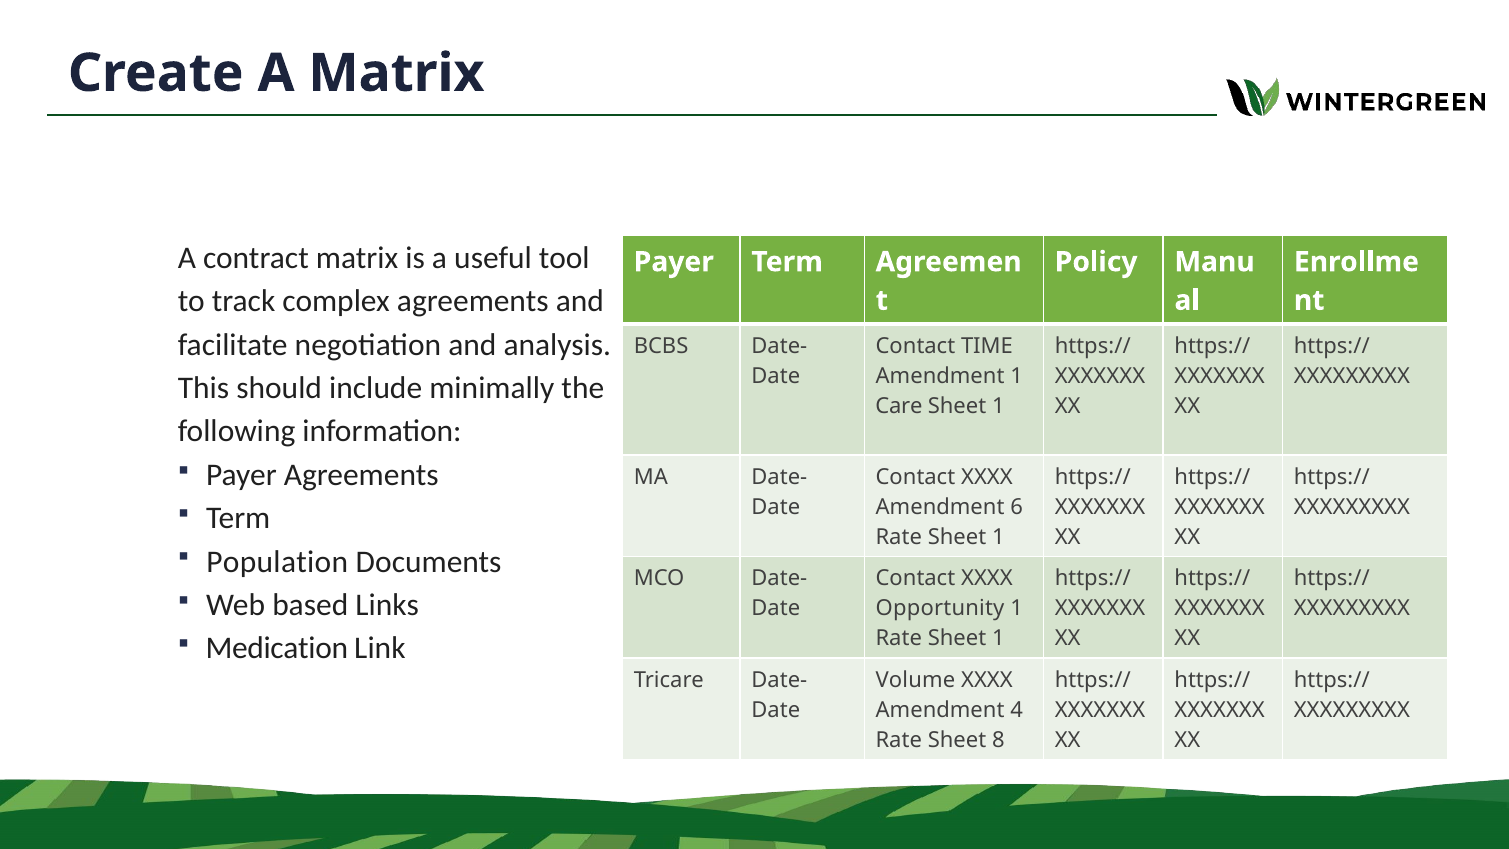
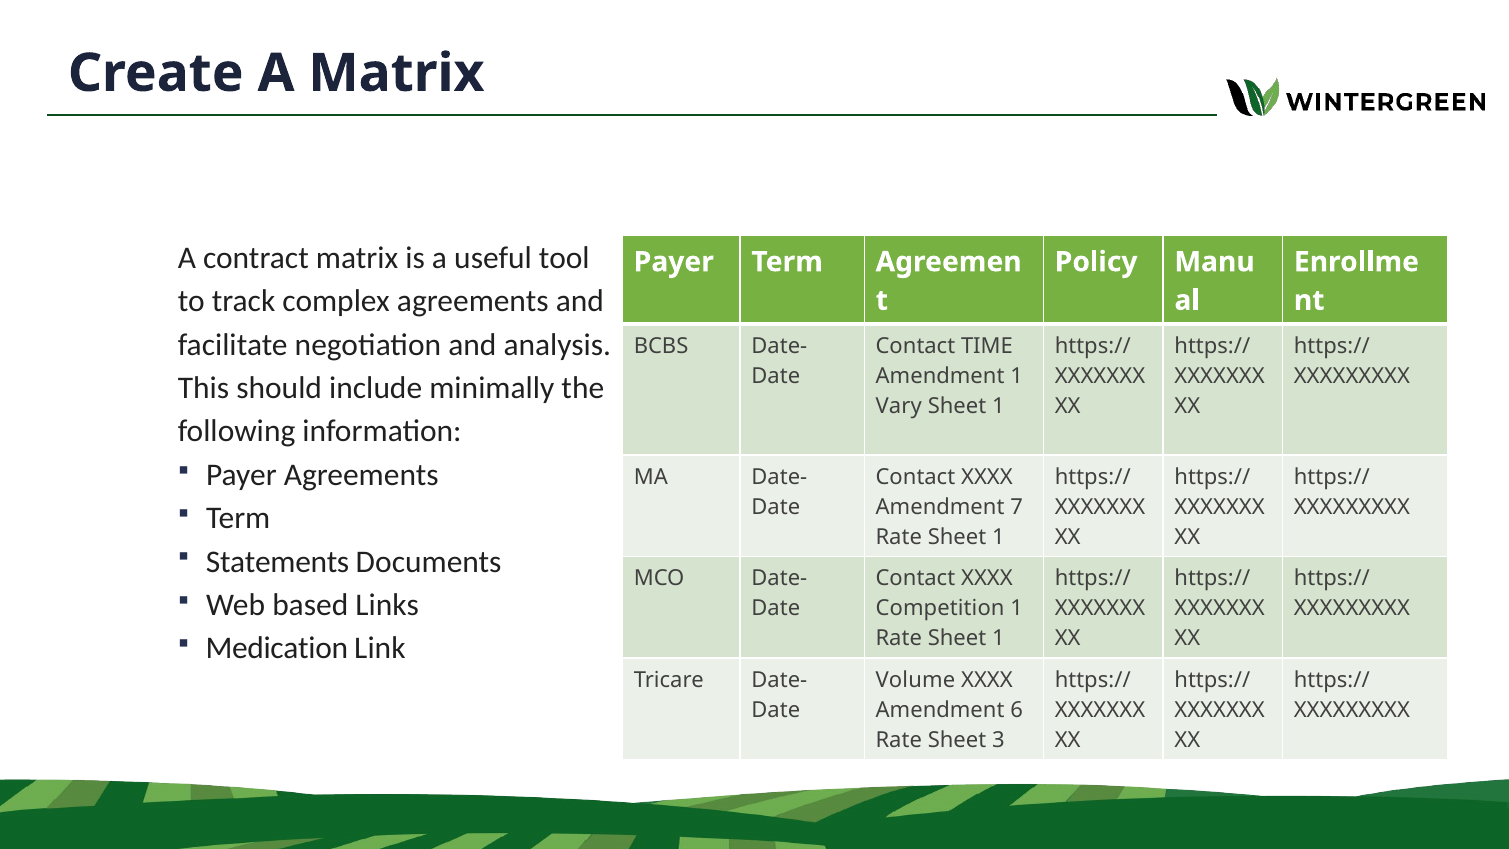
Care: Care -> Vary
6: 6 -> 7
Population: Population -> Statements
Opportunity: Opportunity -> Competition
4: 4 -> 6
8: 8 -> 3
